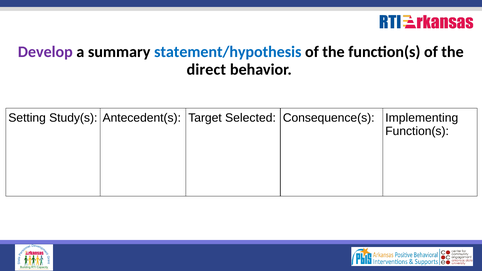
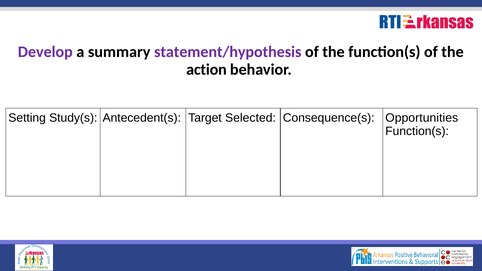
statement/hypothesis colour: blue -> purple
direct: direct -> action
Implementing: Implementing -> Opportunities
